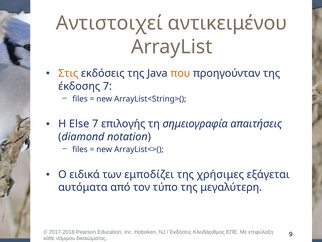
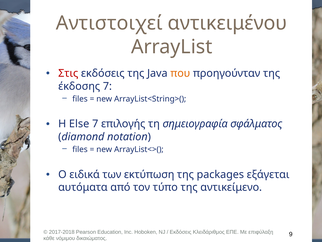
Στις colour: orange -> red
απαιτήσεις: απαιτήσεις -> σφάλματος
εμποδίζει: εμποδίζει -> εκτύπωση
χρήσιμες: χρήσιμες -> packages
μεγαλύτερη: μεγαλύτερη -> αντικείμενο
